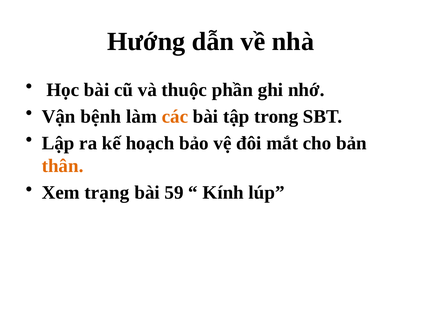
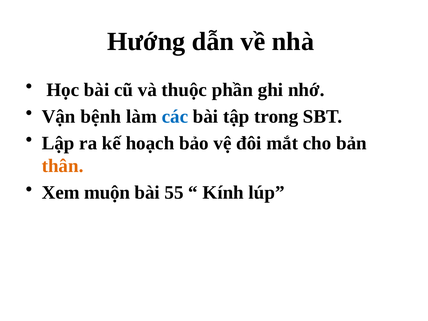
các colour: orange -> blue
trạng: trạng -> muộn
59: 59 -> 55
